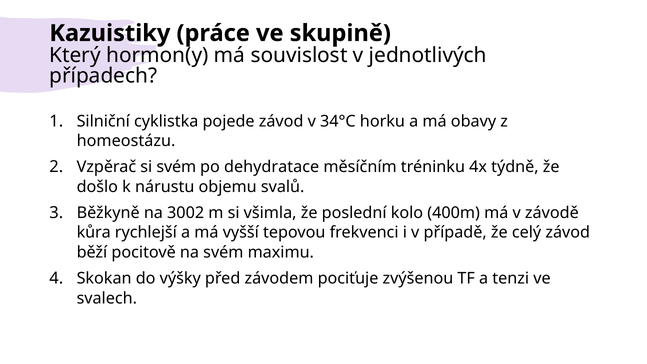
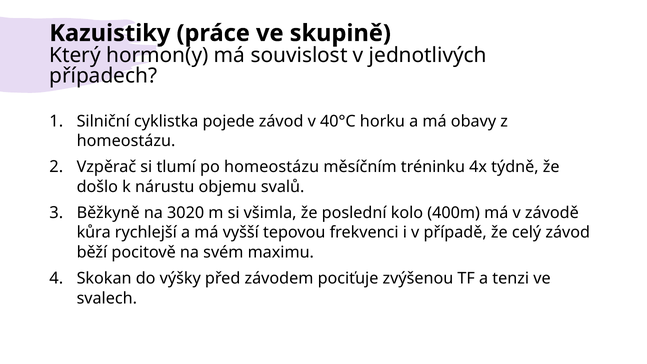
34°C: 34°C -> 40°C
si svém: svém -> tlumí
po dehydratace: dehydratace -> homeostázu
3002: 3002 -> 3020
